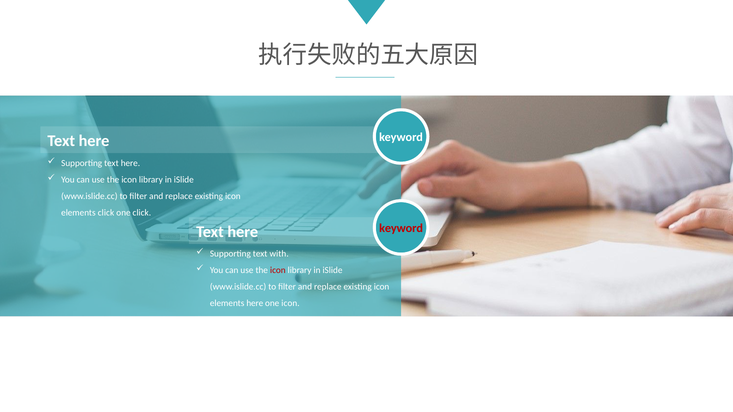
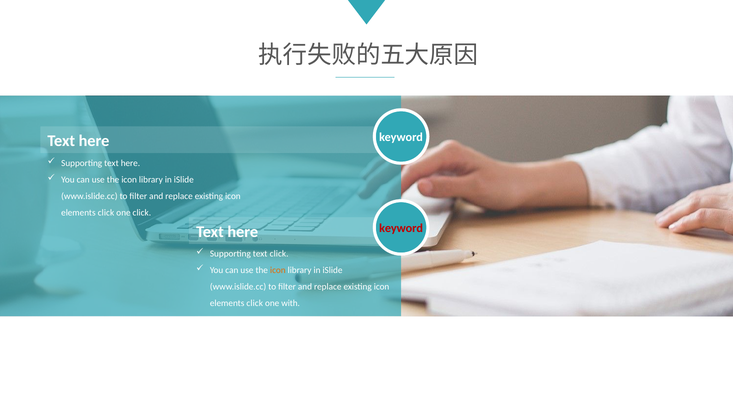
text with: with -> click
icon at (278, 271) colour: red -> orange
here at (255, 304): here -> click
one icon: icon -> with
